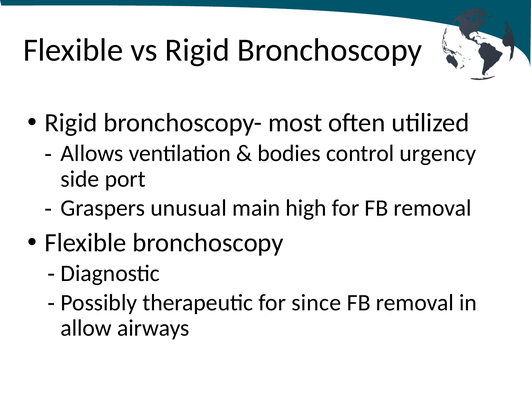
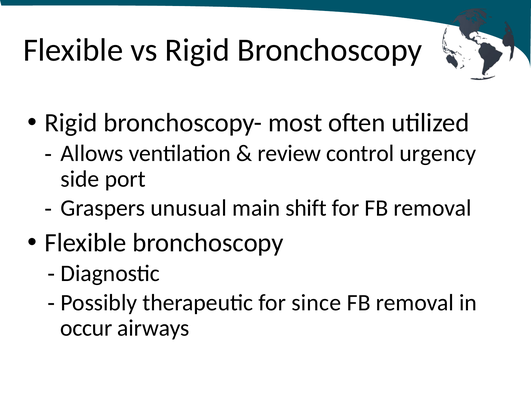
bodies: bodies -> review
high: high -> shift
allow: allow -> occur
